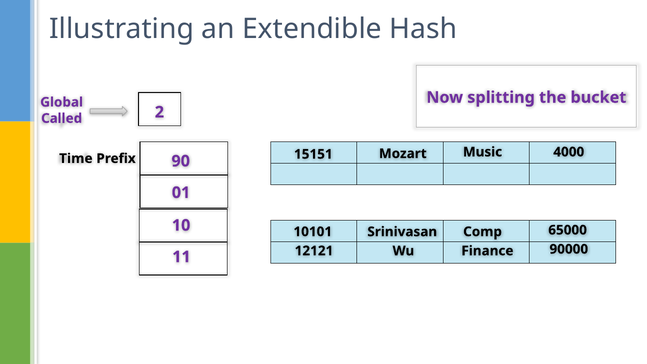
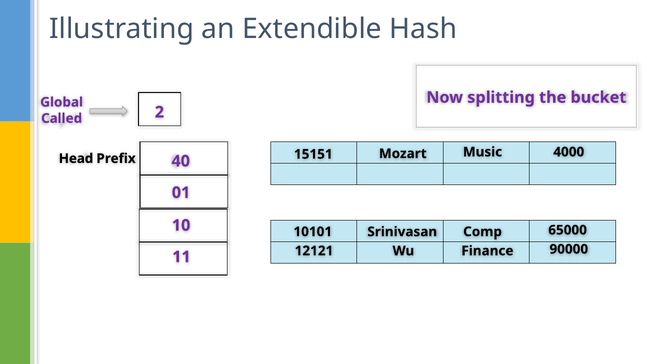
Time: Time -> Head
90: 90 -> 40
